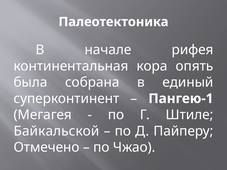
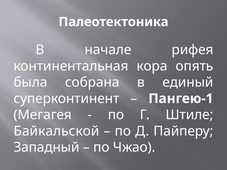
Отмечено: Отмечено -> Западный
